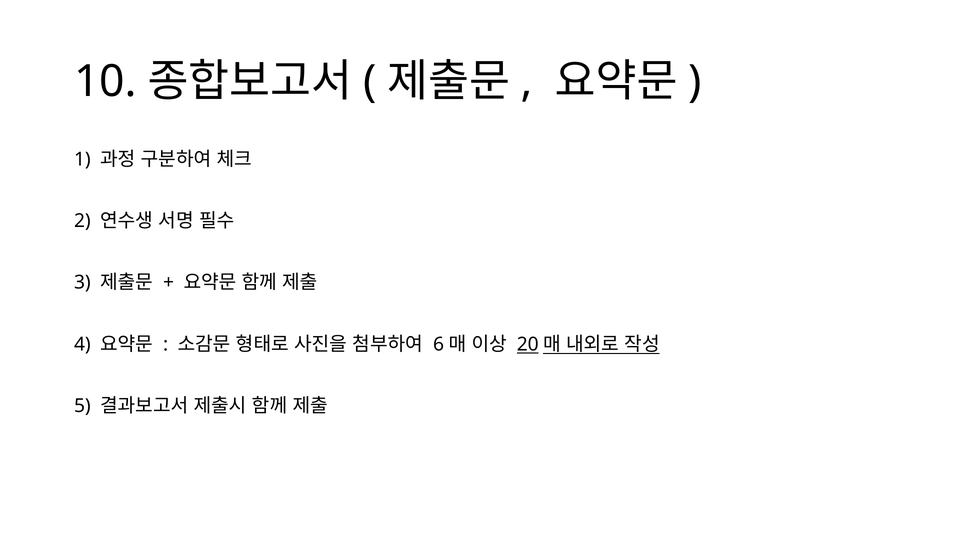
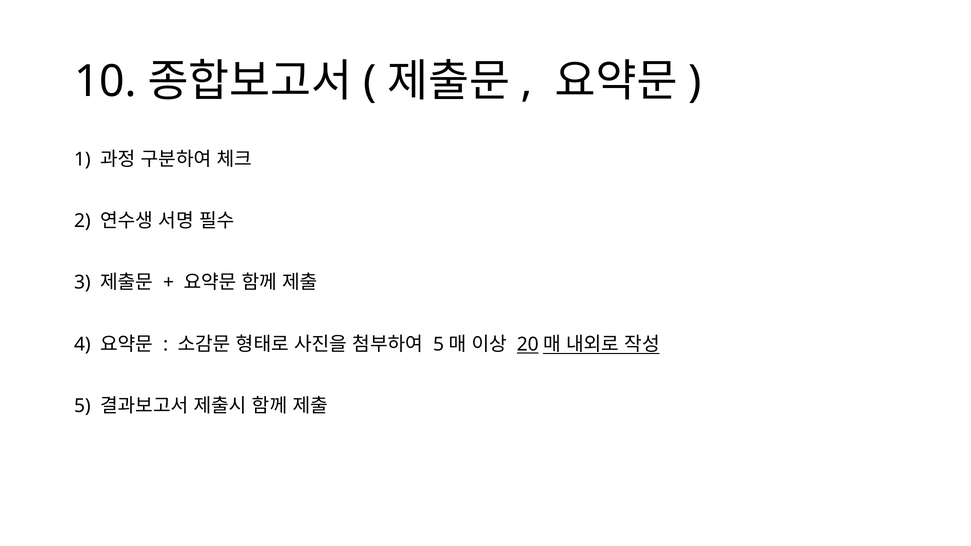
6 at (439, 344): 6 -> 5
